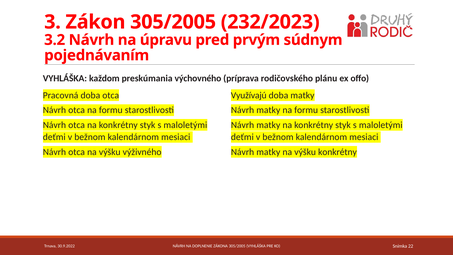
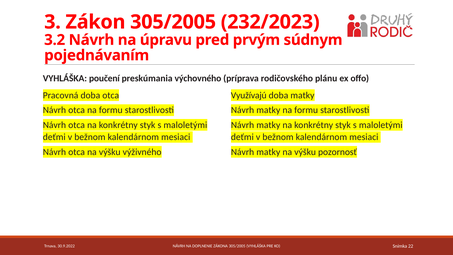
každom: každom -> poučení
výšku konkrétny: konkrétny -> pozornosť
